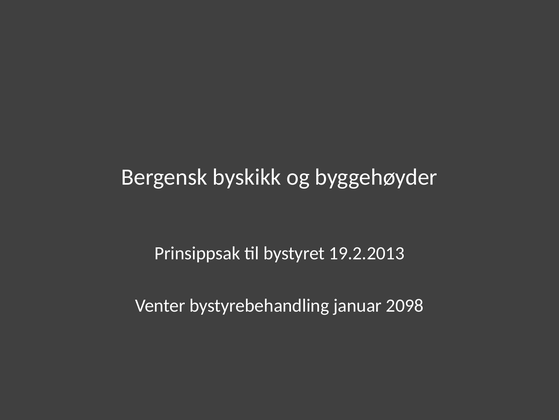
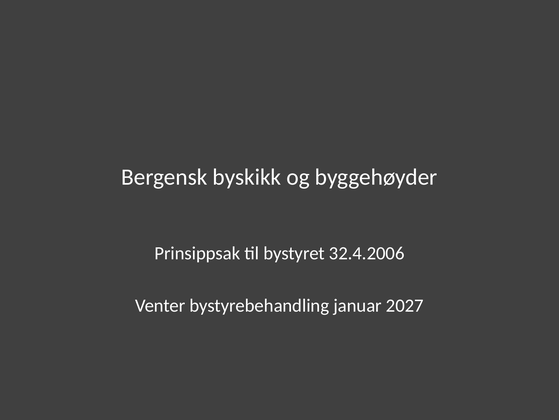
19.2.2013: 19.2.2013 -> 32.4.2006
2098: 2098 -> 2027
